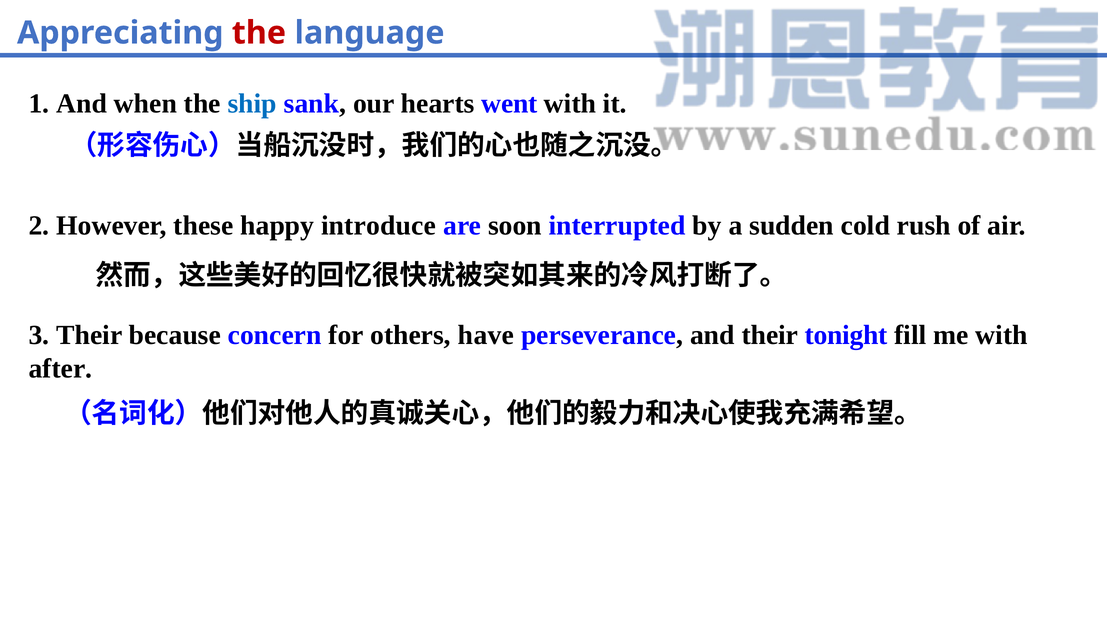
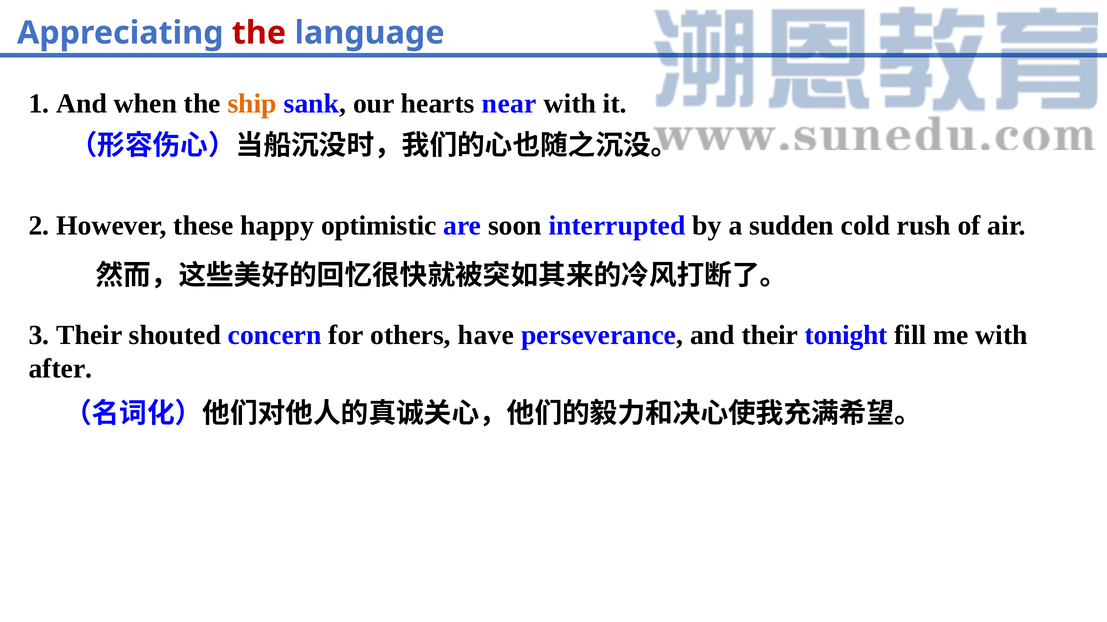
ship colour: blue -> orange
went: went -> near
introduce: introduce -> optimistic
because: because -> shouted
